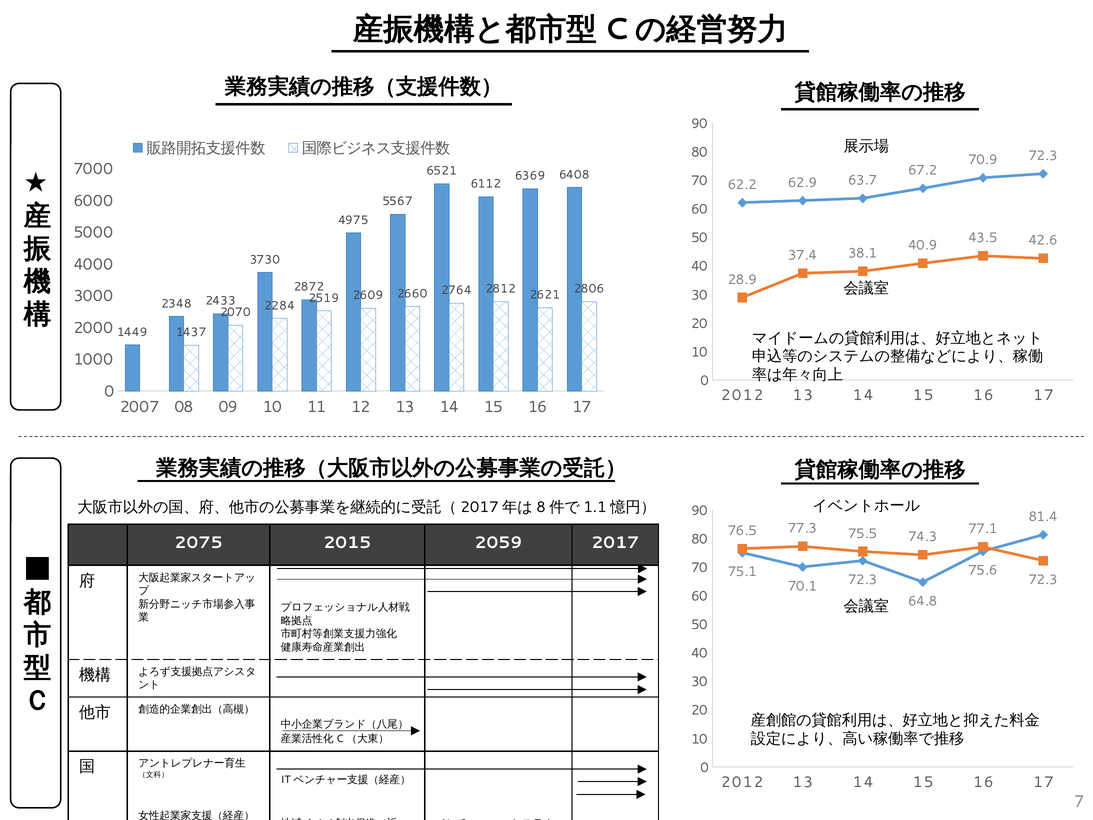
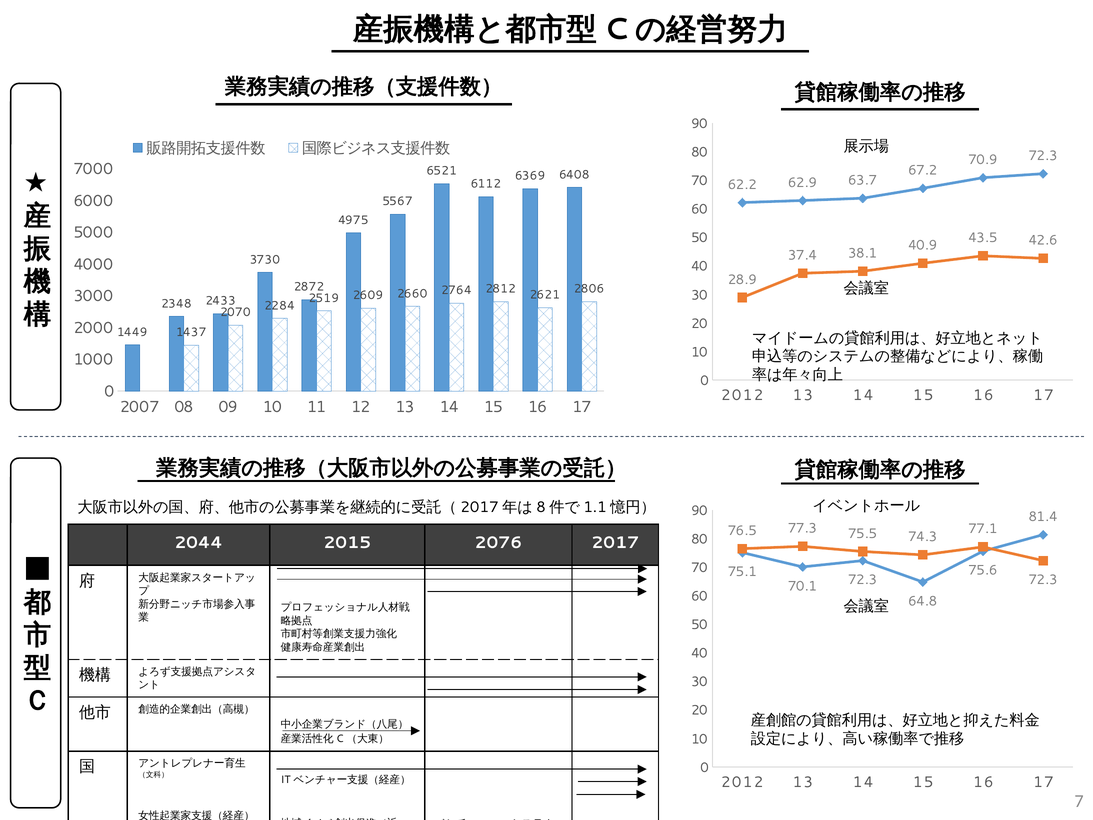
2075: 2075 -> 2044
2059: 2059 -> 2076
